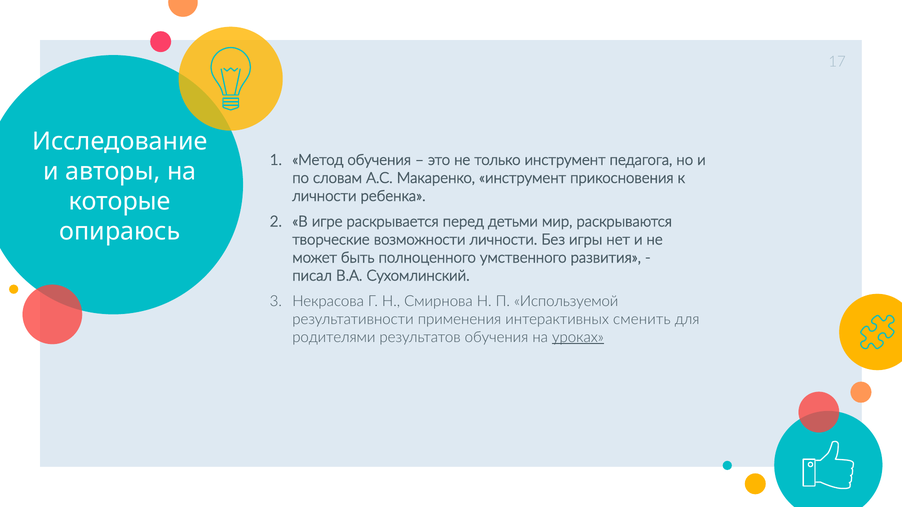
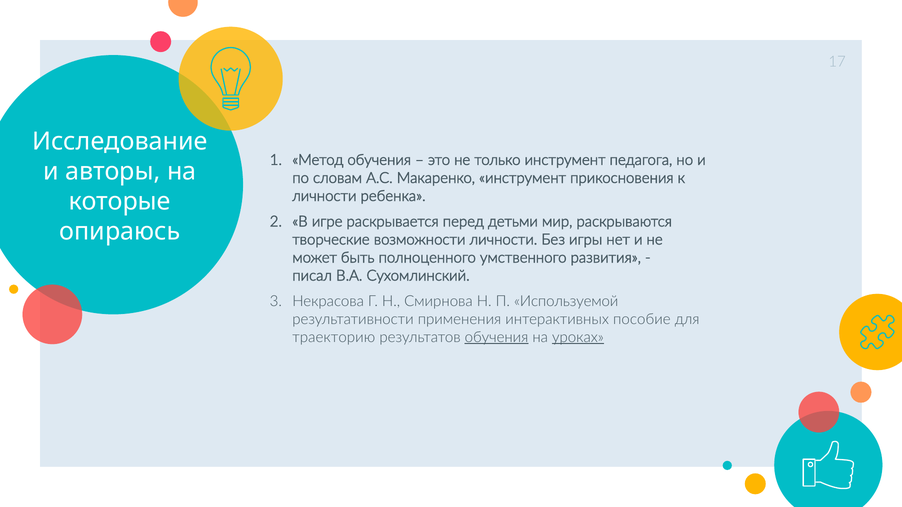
сменить: сменить -> пособие
родителями: родителями -> траекторию
обучения at (496, 337) underline: none -> present
